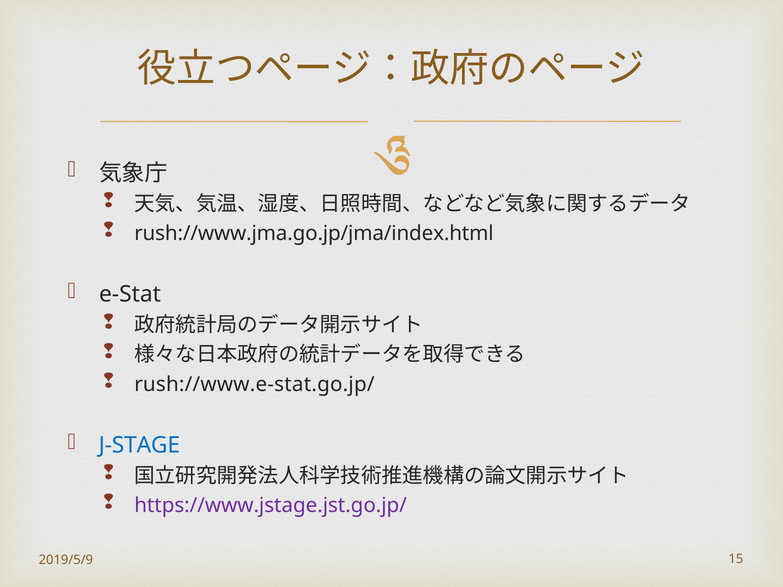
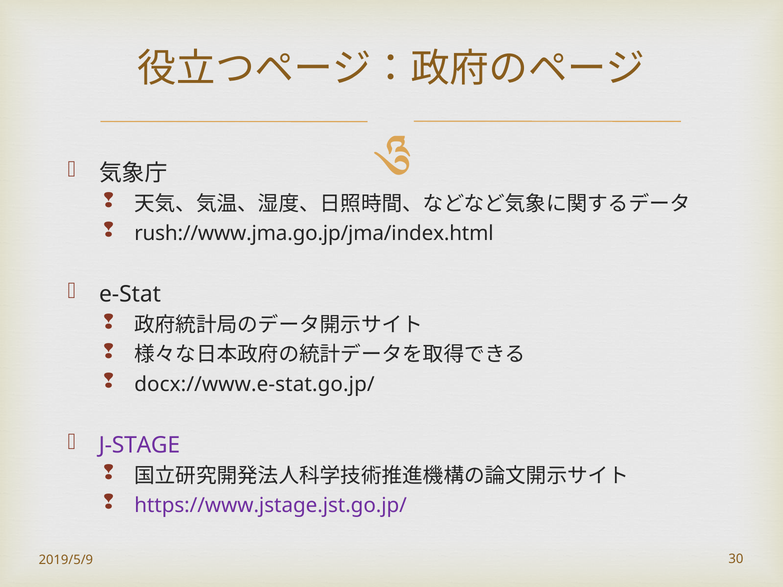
rush://www.e-stat.go.jp/: rush://www.e-stat.go.jp/ -> docx://www.e-stat.go.jp/
J-STAGE colour: blue -> purple
15: 15 -> 30
